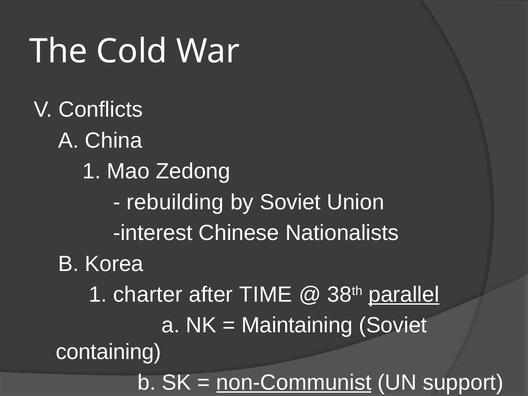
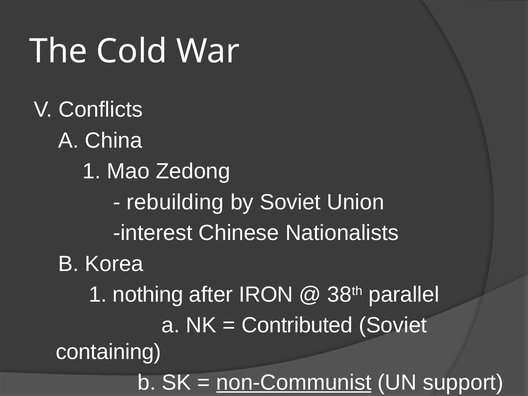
charter: charter -> nothing
TIME: TIME -> IRON
parallel underline: present -> none
Maintaining: Maintaining -> Contributed
